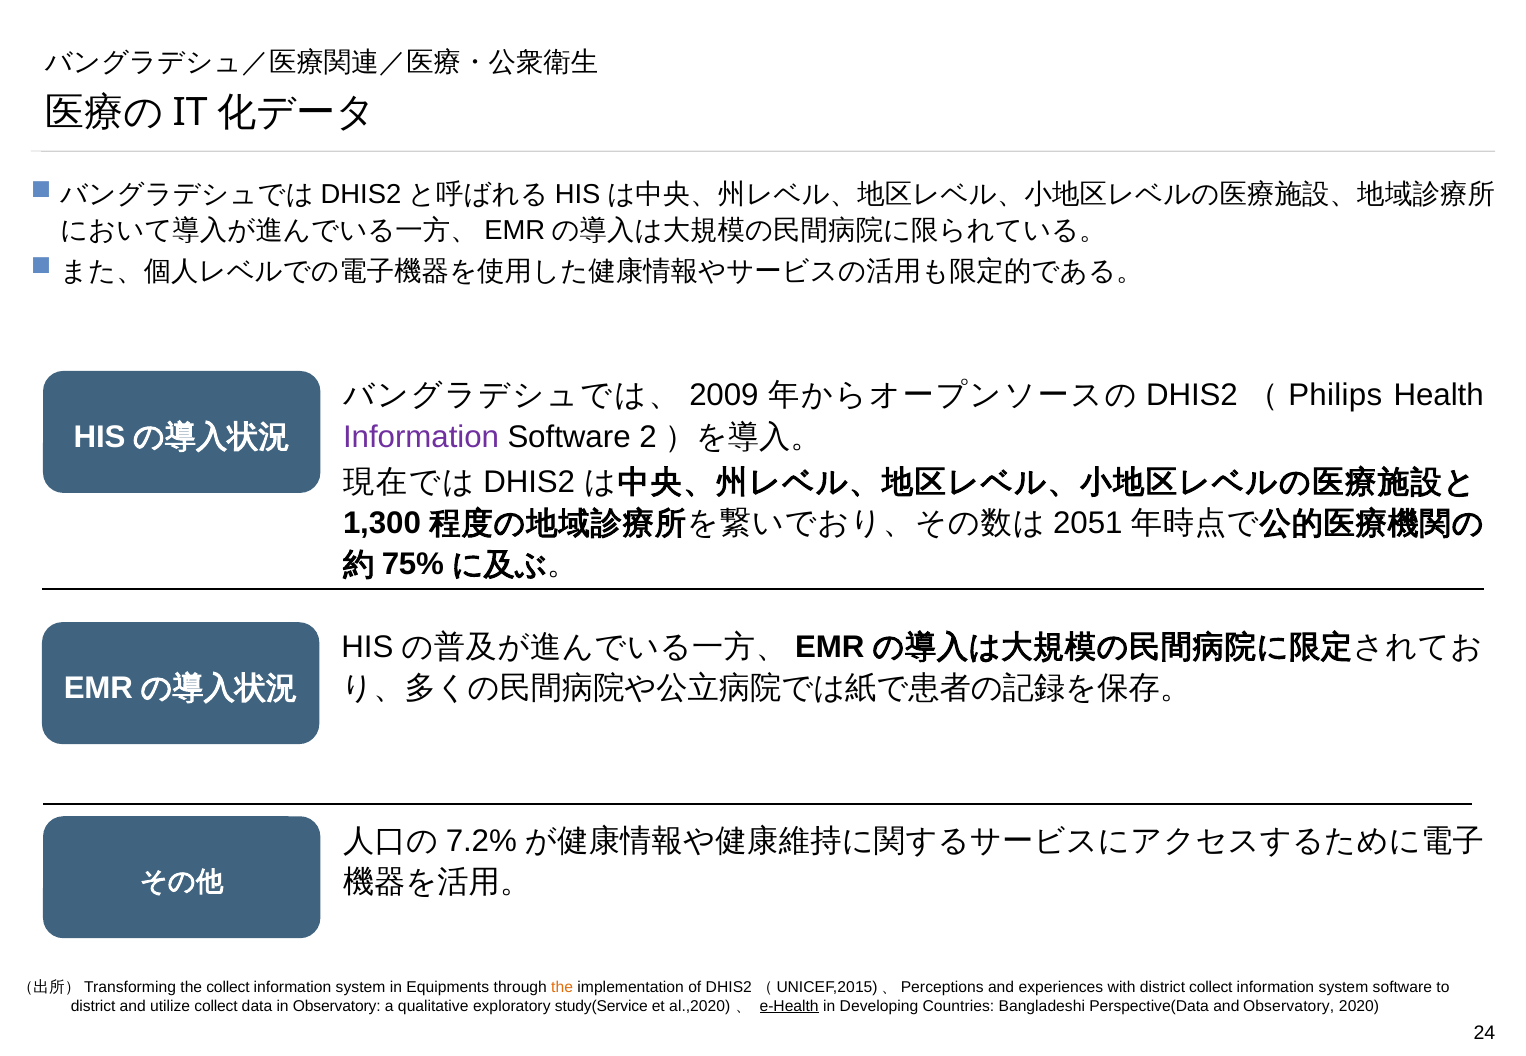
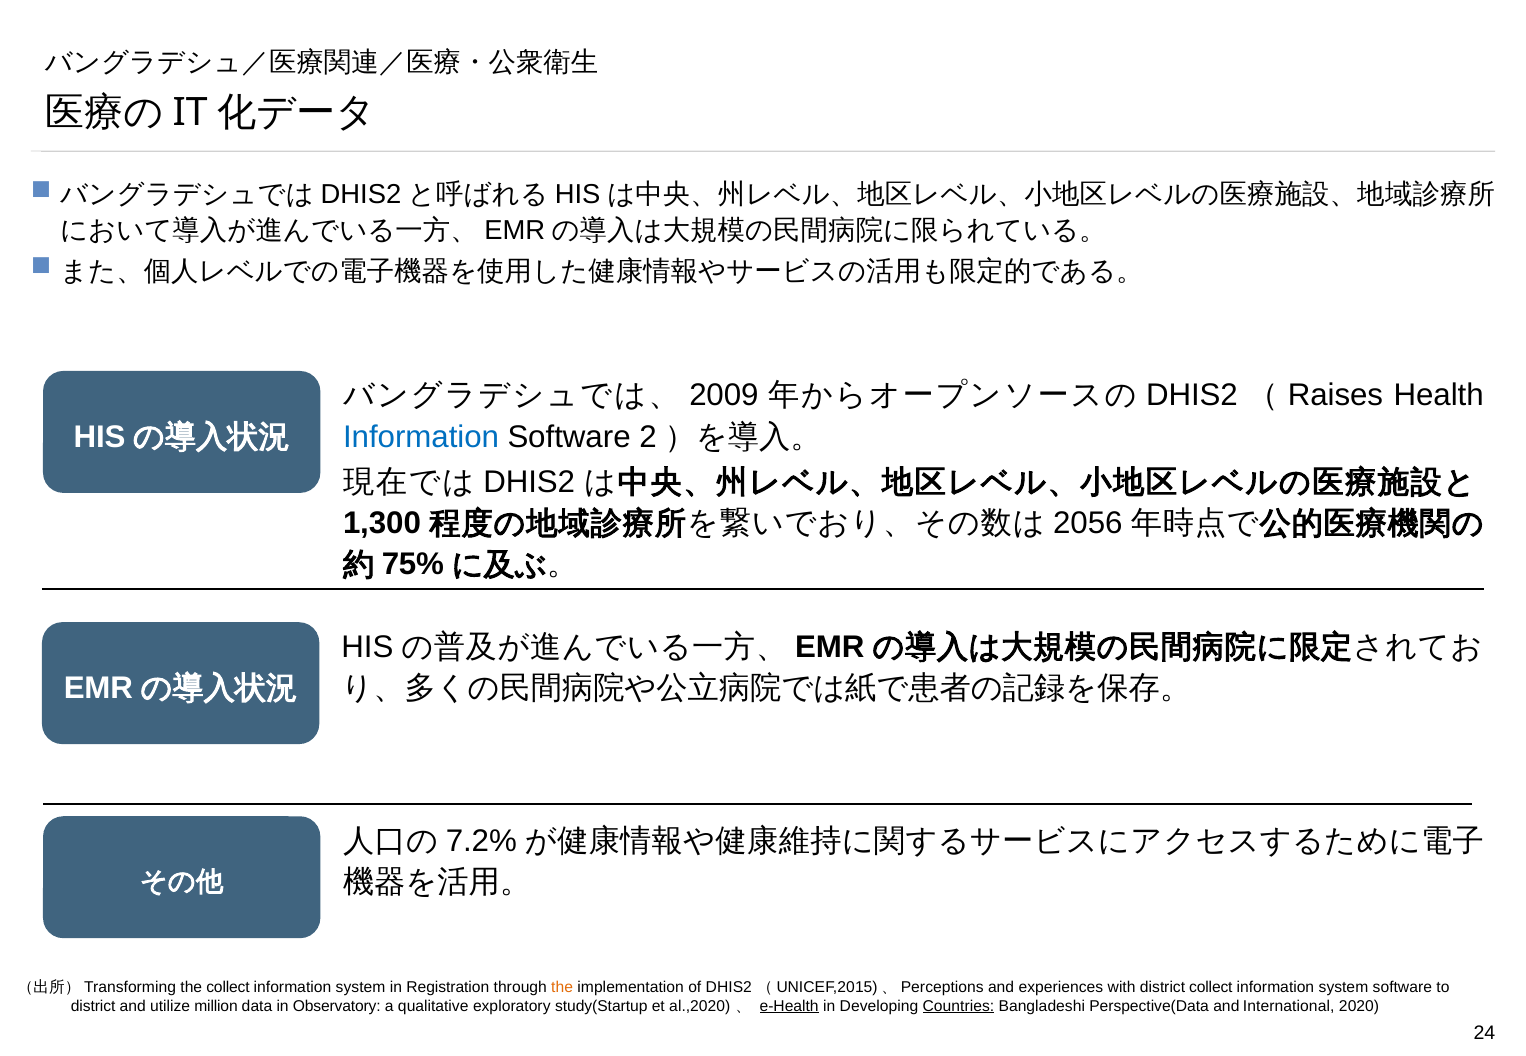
Philips: Philips -> Raises
Information at (421, 437) colour: purple -> blue
2051: 2051 -> 2056
Equipments: Equipments -> Registration
utilize collect: collect -> million
study(Service: study(Service -> study(Startup
Countries underline: none -> present
and Observatory: Observatory -> International
